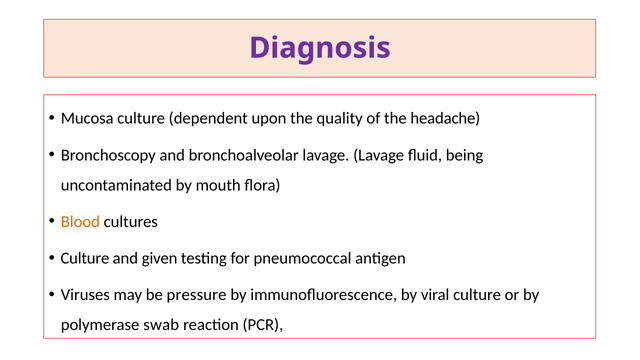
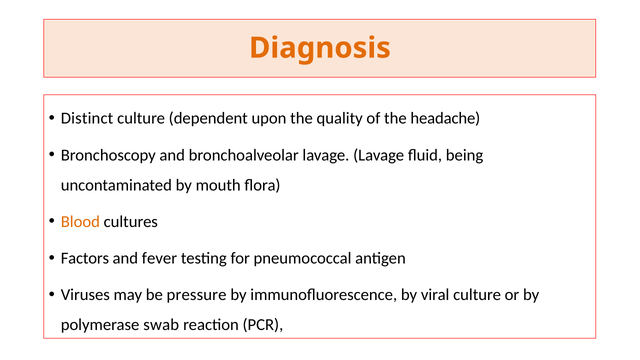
Diagnosis colour: purple -> orange
Mucosa: Mucosa -> Distinct
Culture at (85, 258): Culture -> Factors
given: given -> fever
